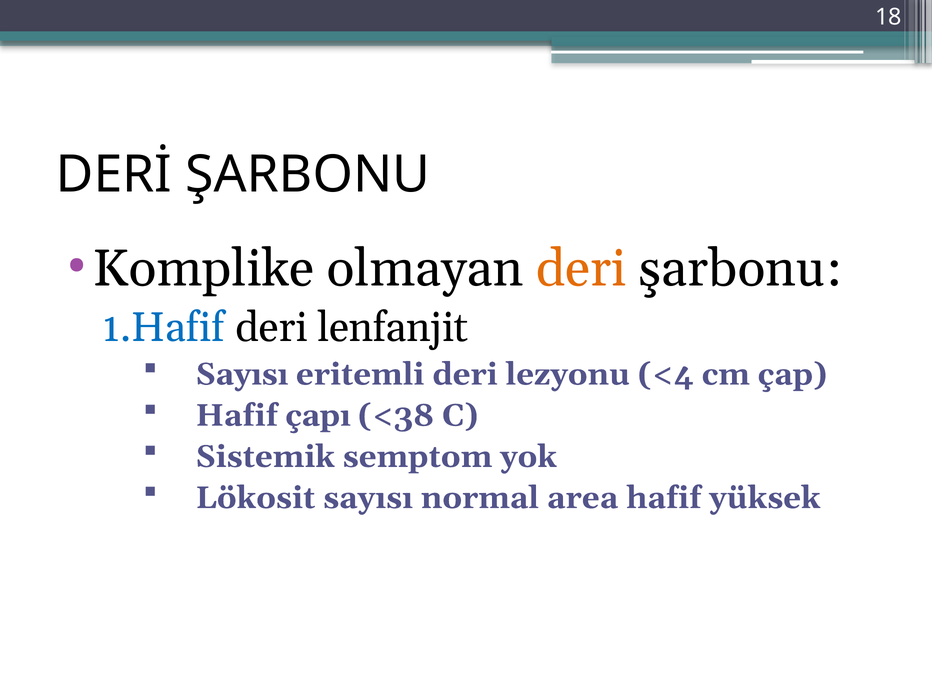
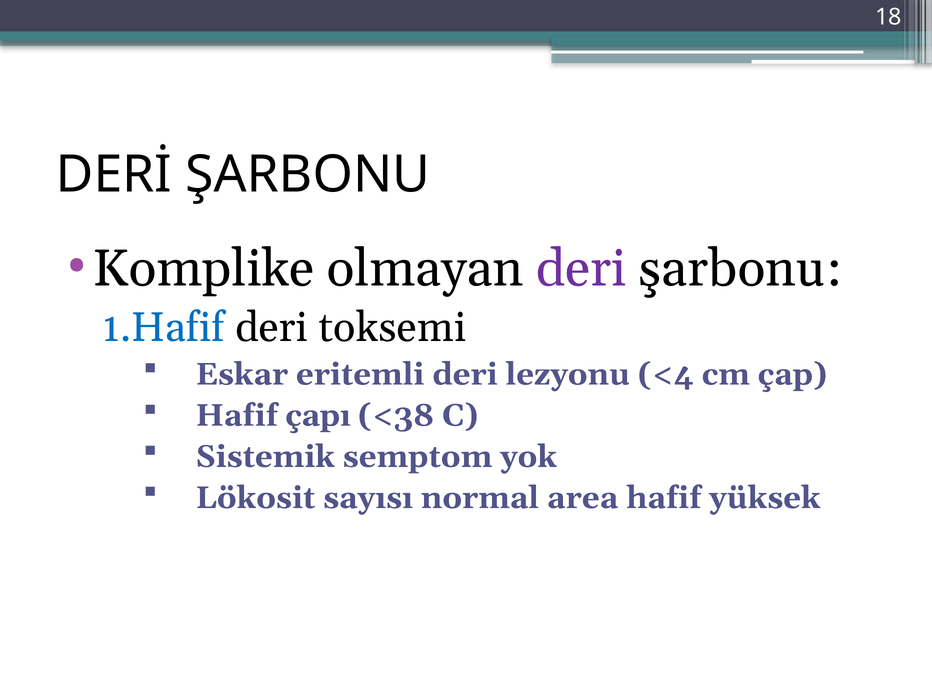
deri at (581, 269) colour: orange -> purple
lenfanjit: lenfanjit -> toksemi
Sayısı at (242, 374): Sayısı -> Eskar
